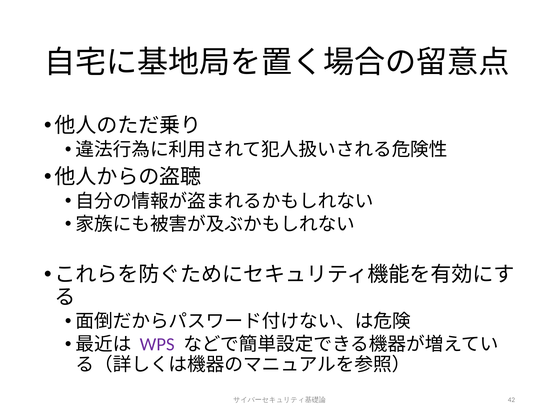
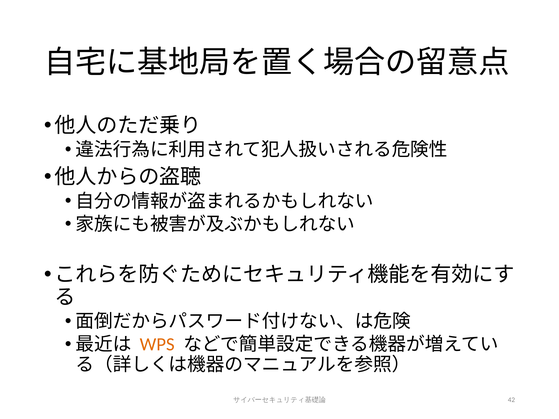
WPS colour: purple -> orange
